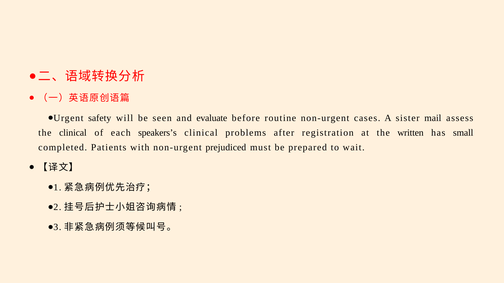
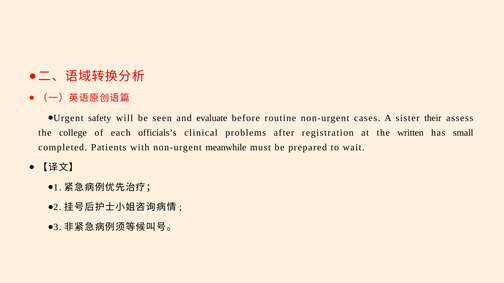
mail: mail -> their
the clinical: clinical -> college
speakers’s: speakers’s -> officials’s
prejudiced: prejudiced -> meanwhile
